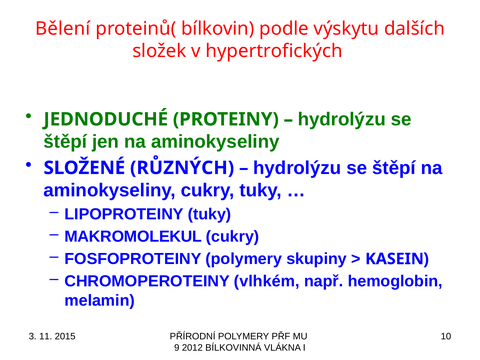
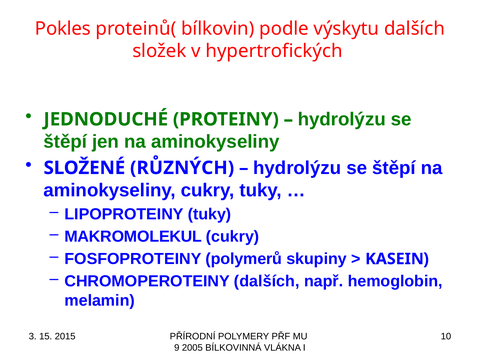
Bělení: Bělení -> Pokles
FOSFOPROTEINY polymery: polymery -> polymerů
CHROMOPEROTEINY vlhkém: vlhkém -> dalších
11: 11 -> 15
2012: 2012 -> 2005
